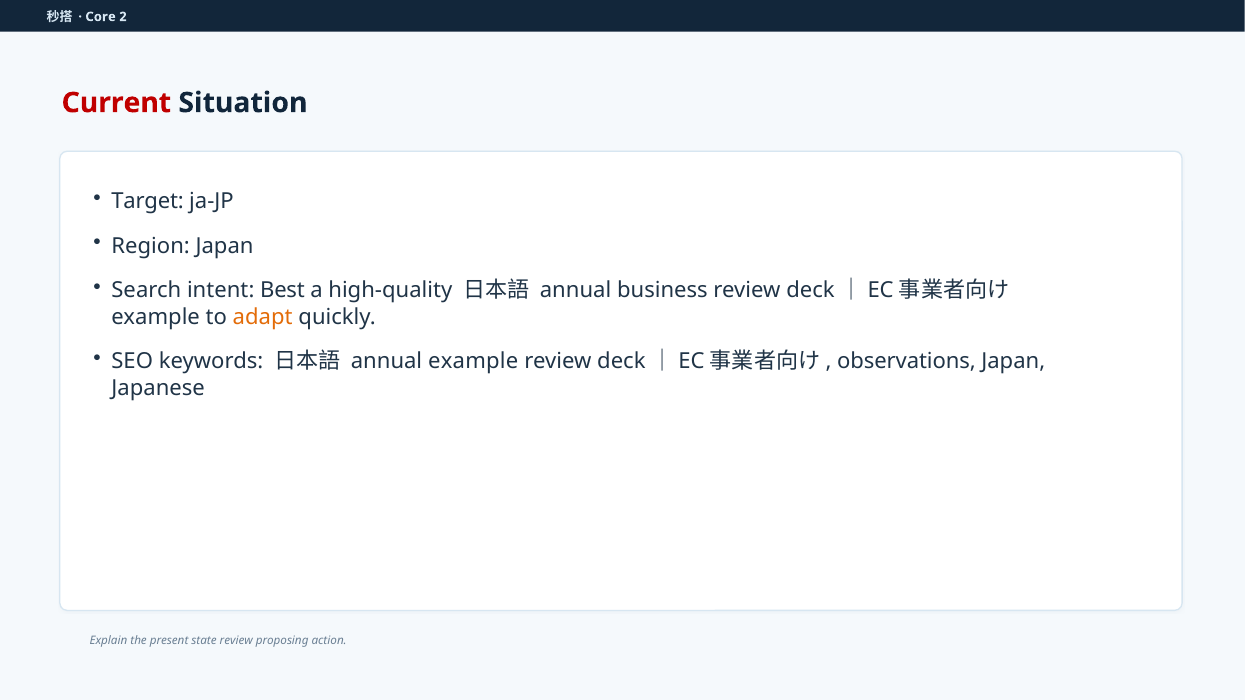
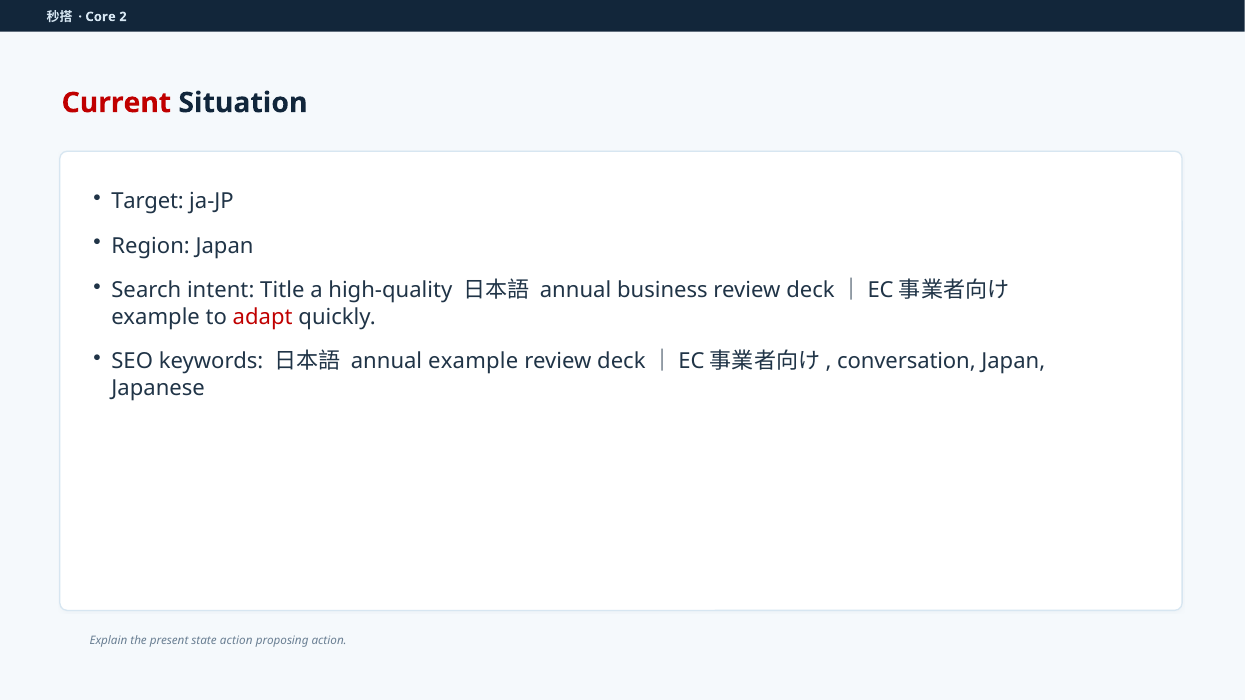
Best: Best -> Title
adapt colour: orange -> red
observations: observations -> conversation
state review: review -> action
